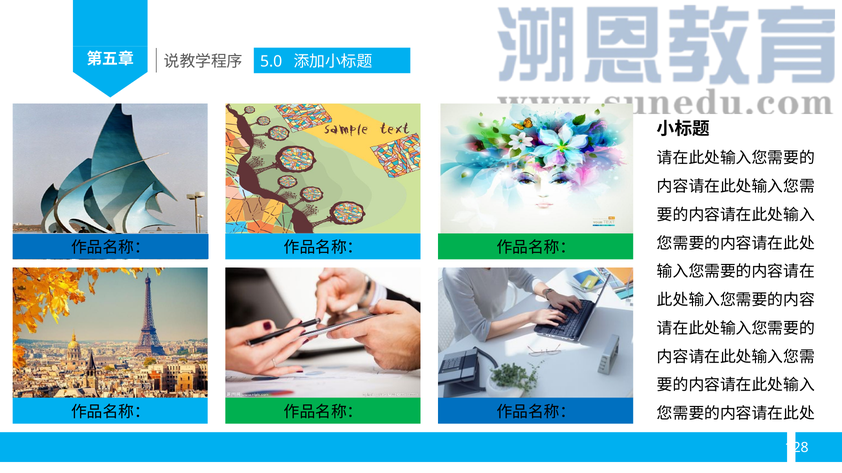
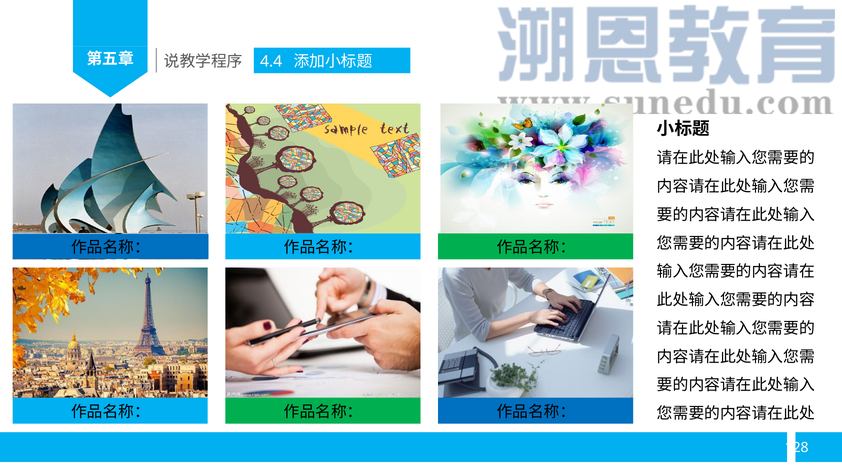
5.0: 5.0 -> 4.4
